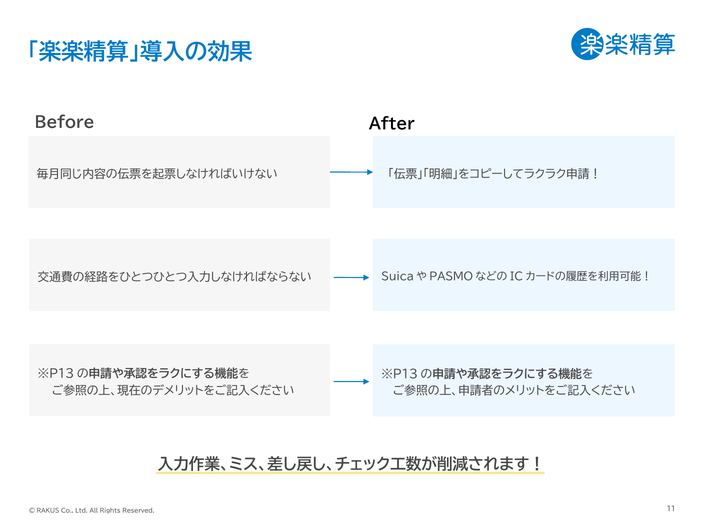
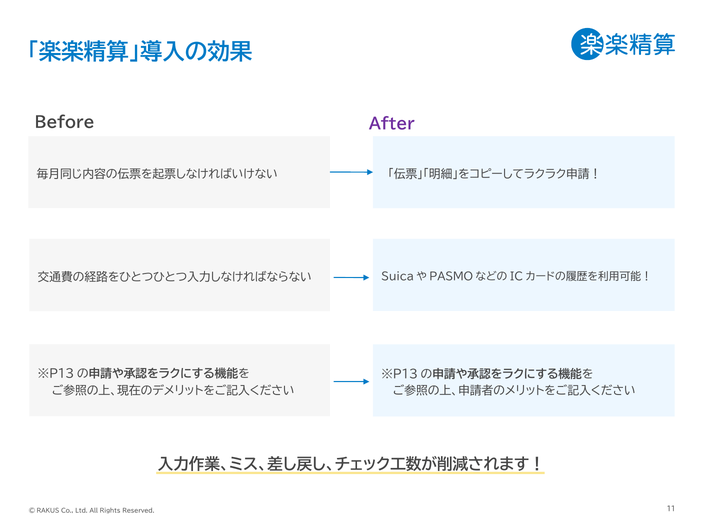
After colour: black -> purple
